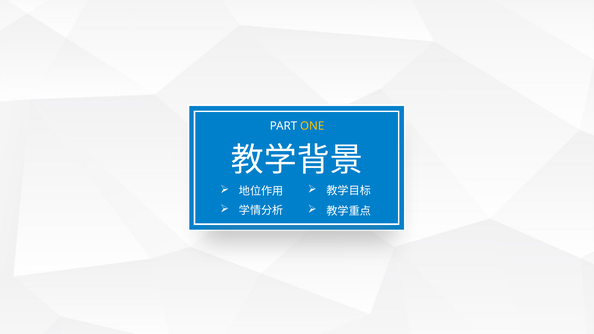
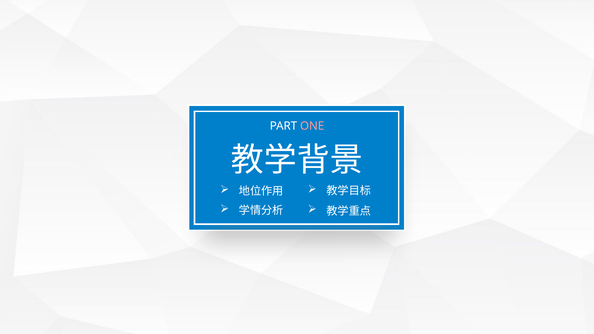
ONE colour: yellow -> pink
